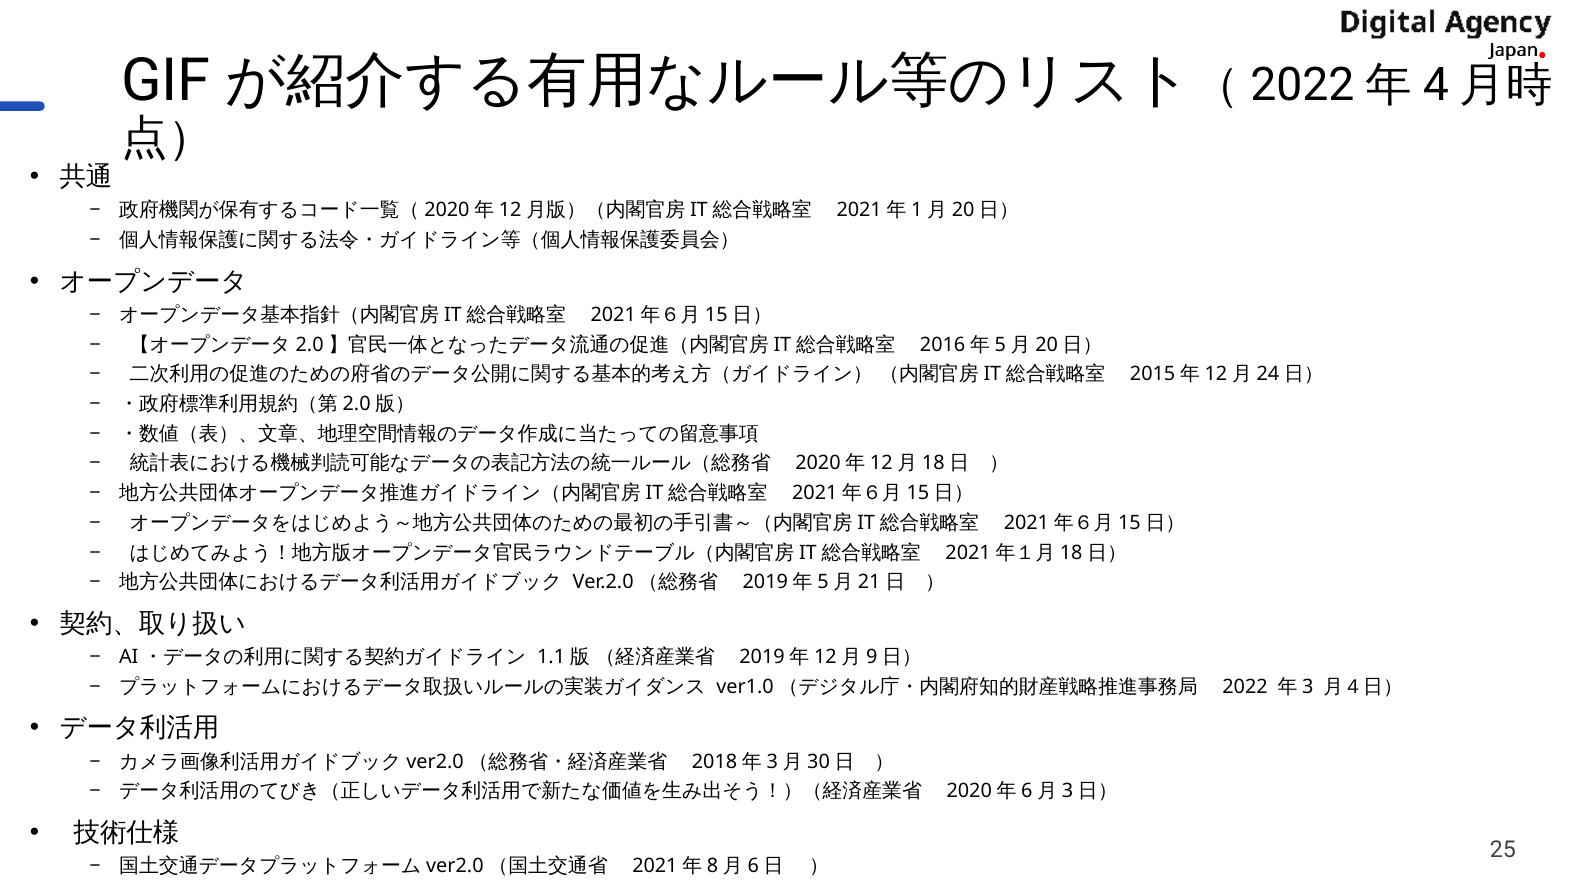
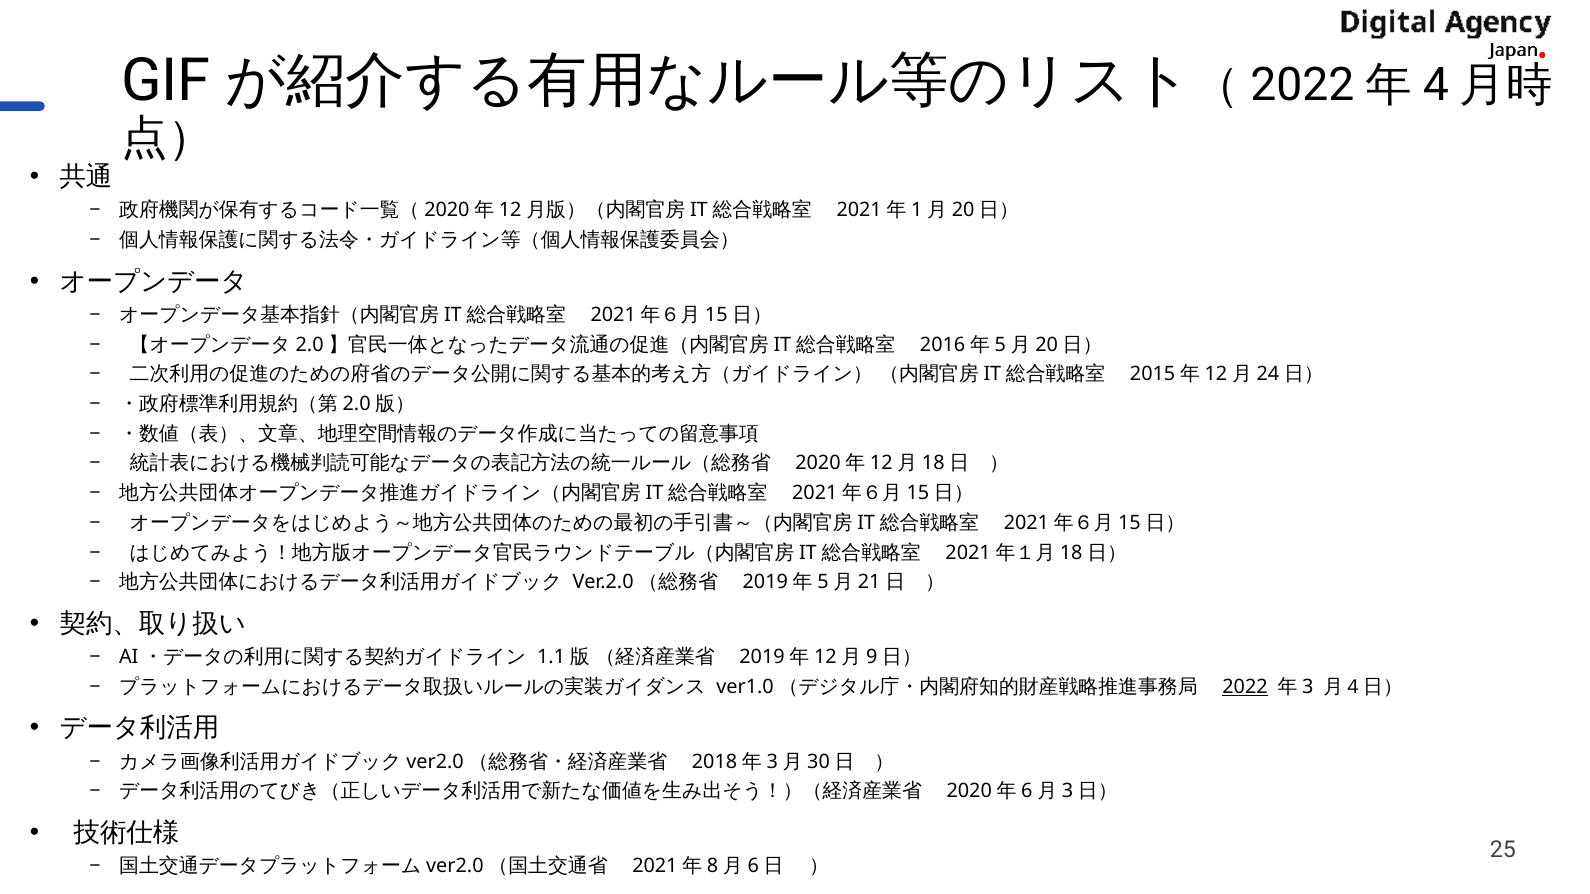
2022 underline: none -> present
